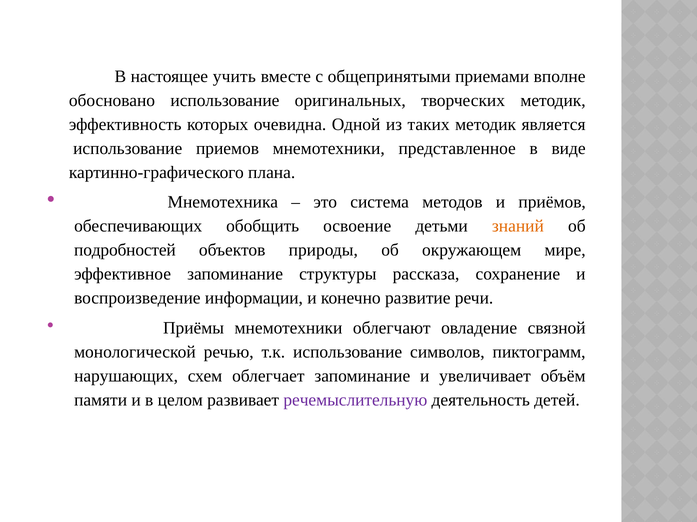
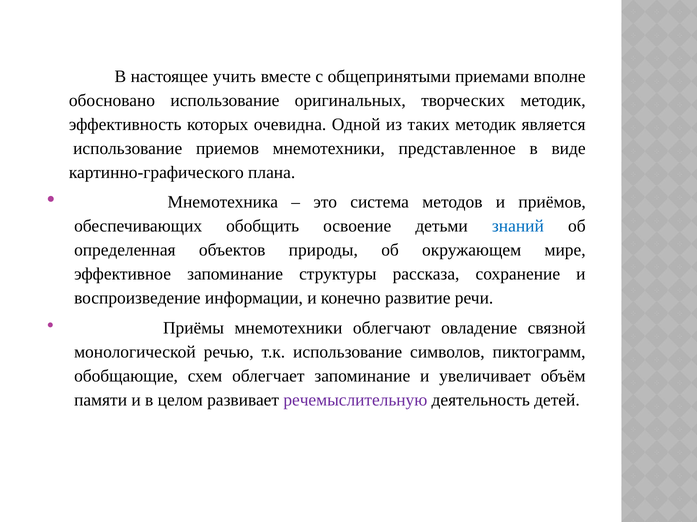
знаний colour: orange -> blue
подробностей: подробностей -> определенная
нарушающих: нарушающих -> обобщающие
